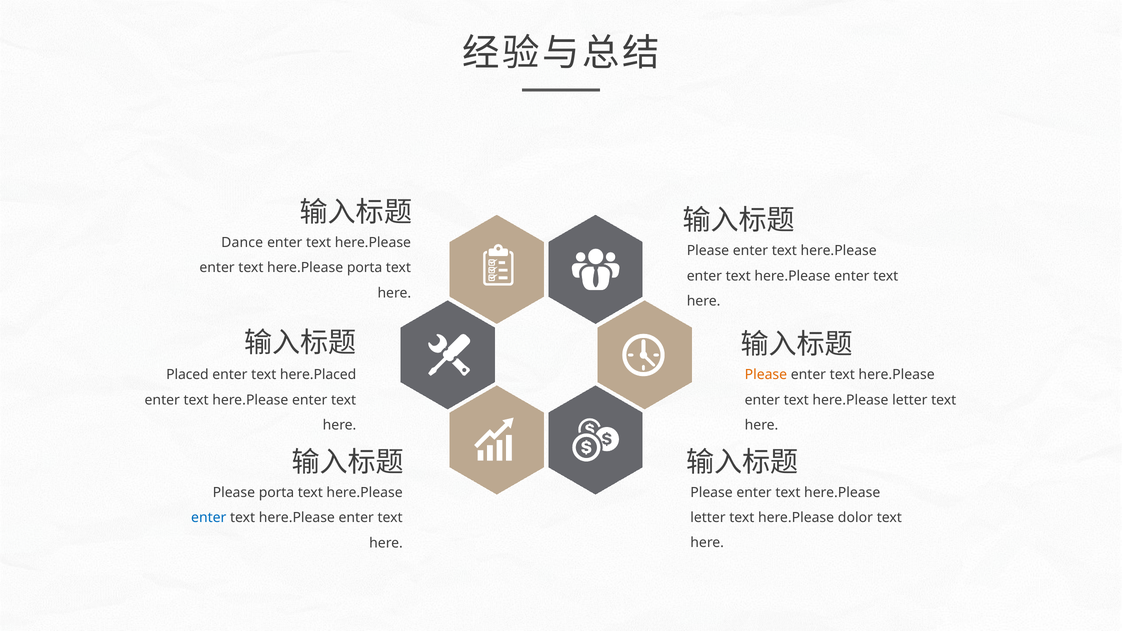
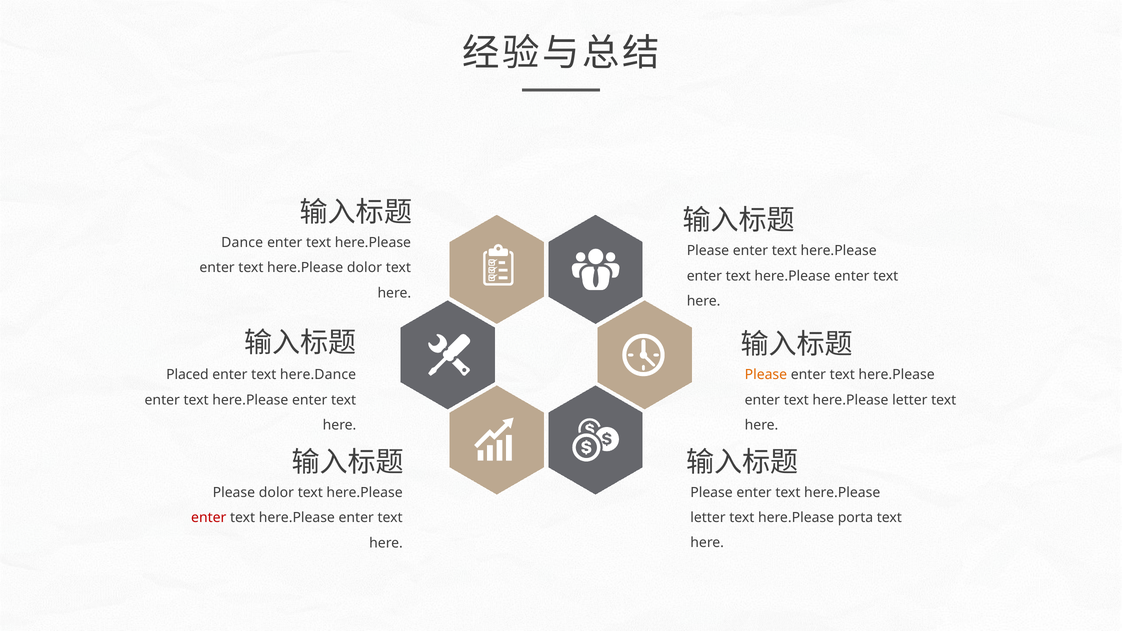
here.Please porta: porta -> dolor
here.Placed: here.Placed -> here.Dance
Please porta: porta -> dolor
dolor: dolor -> porta
enter at (209, 518) colour: blue -> red
